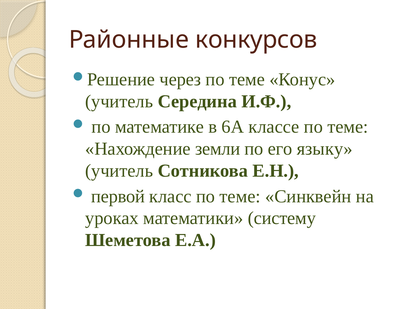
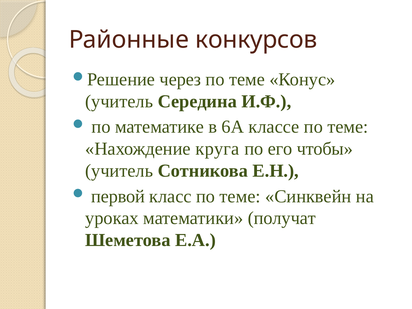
земли: земли -> круга
языку: языку -> чтобы
систему: систему -> получат
